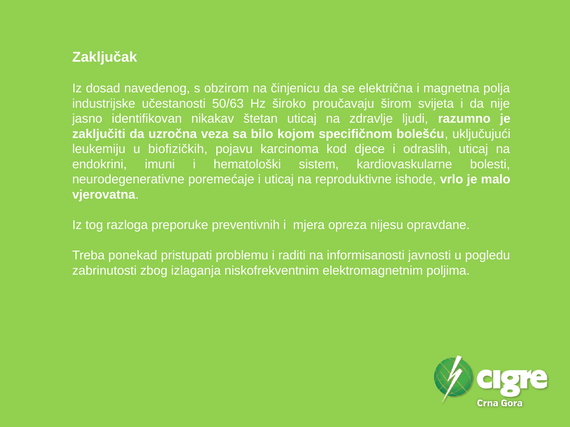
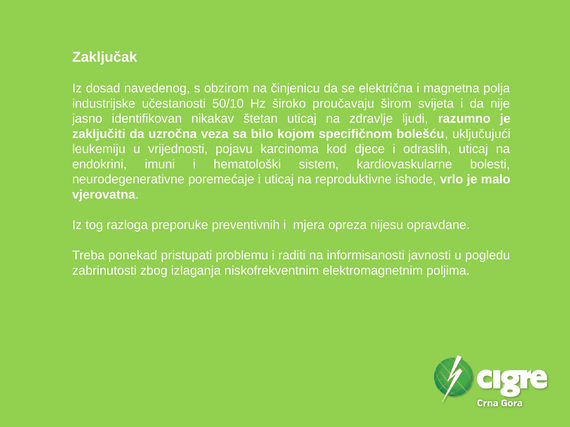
50/63: 50/63 -> 50/10
biofizičkih: biofizičkih -> vrijednosti
